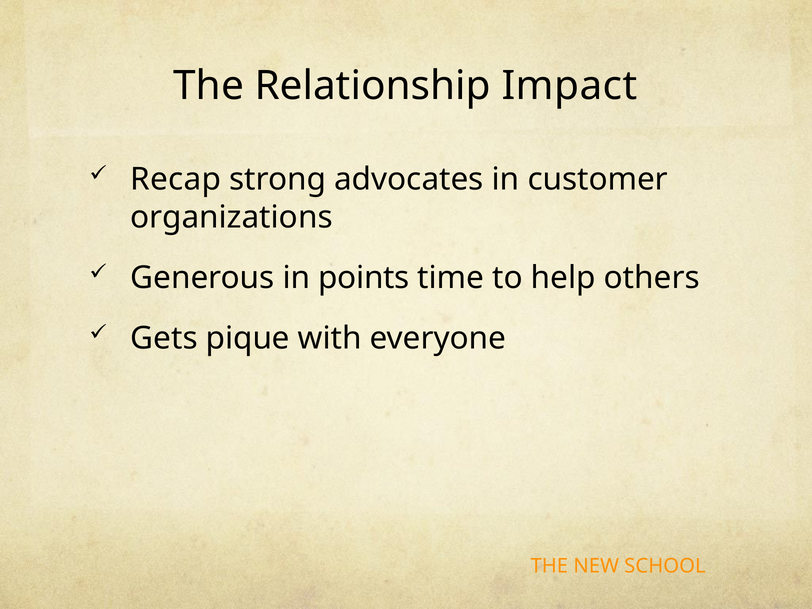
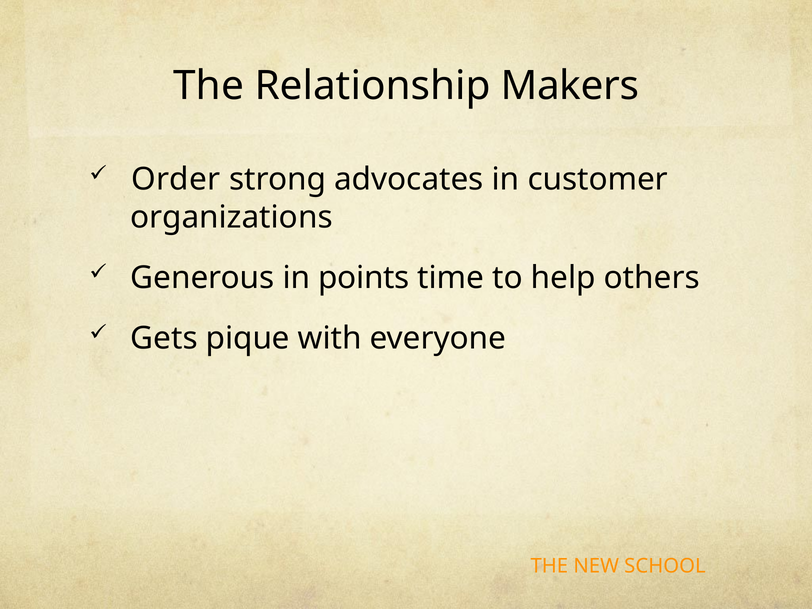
Impact: Impact -> Makers
Recap: Recap -> Order
